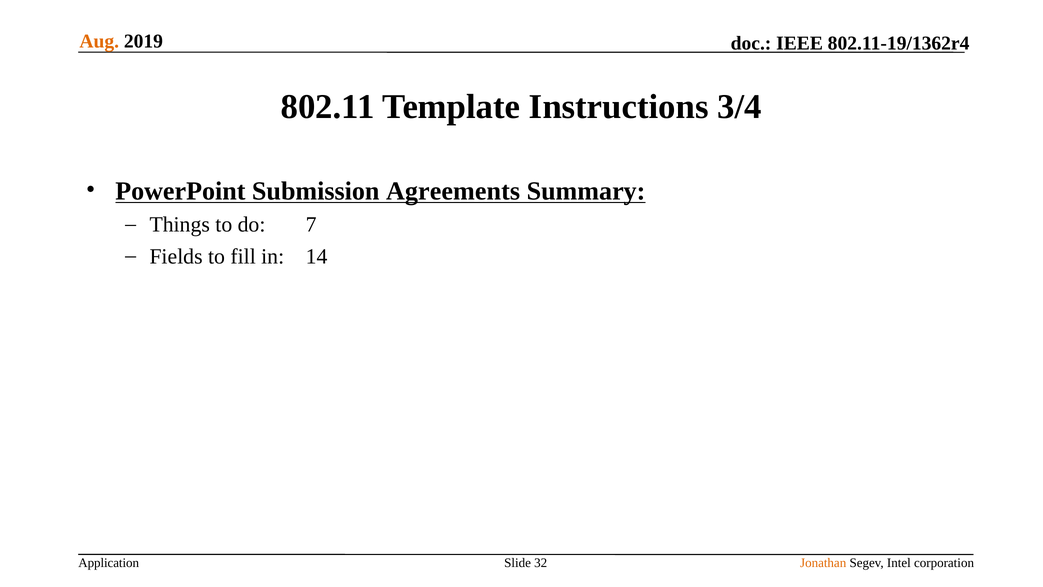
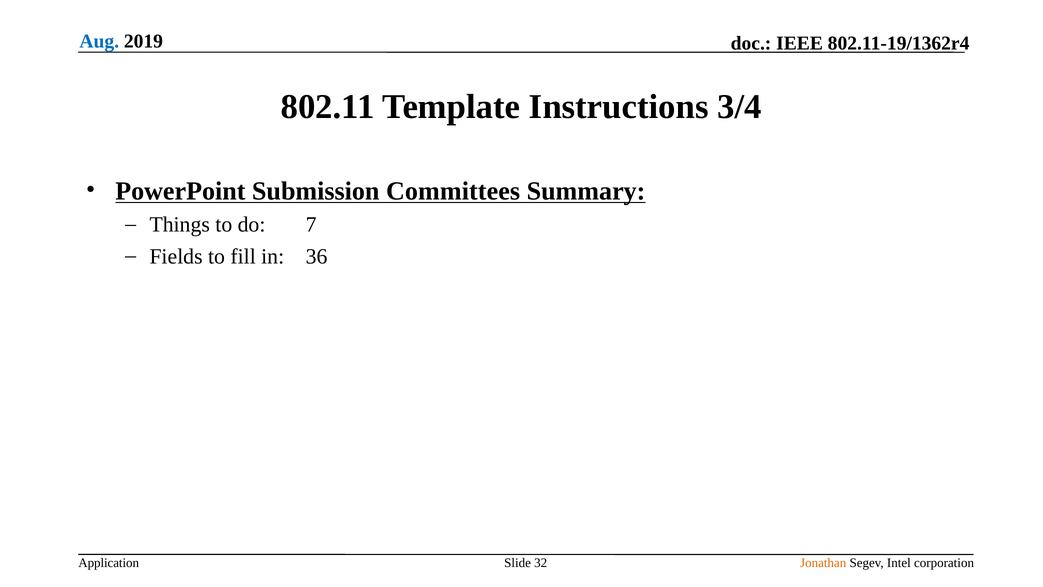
Aug colour: orange -> blue
Agreements: Agreements -> Committees
14: 14 -> 36
